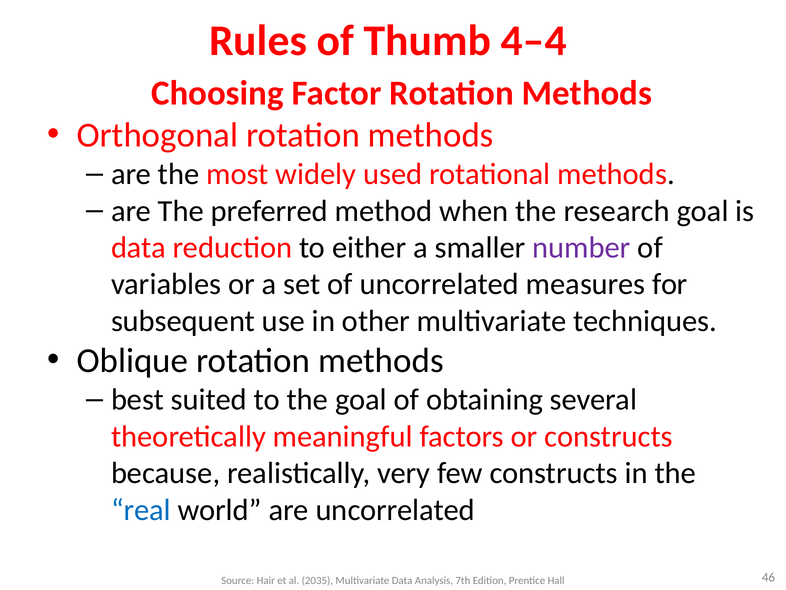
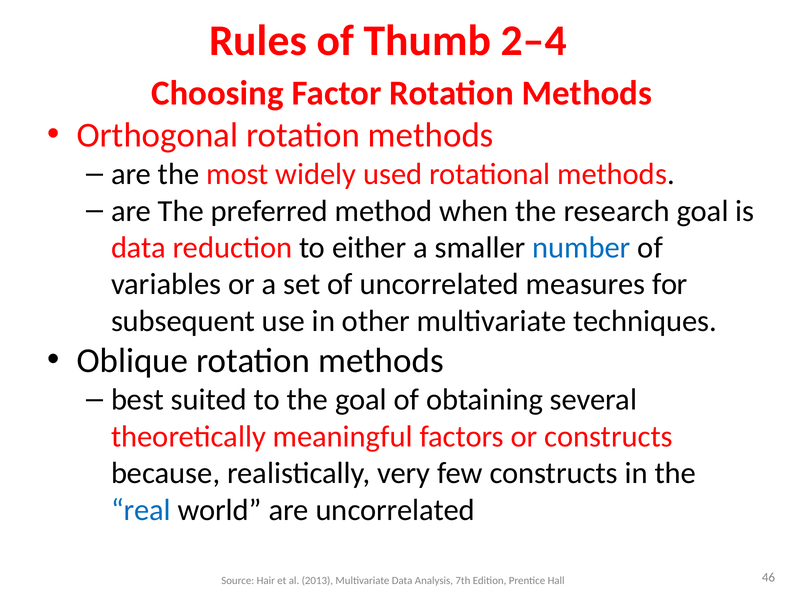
4–4: 4–4 -> 2–4
number colour: purple -> blue
2035: 2035 -> 2013
